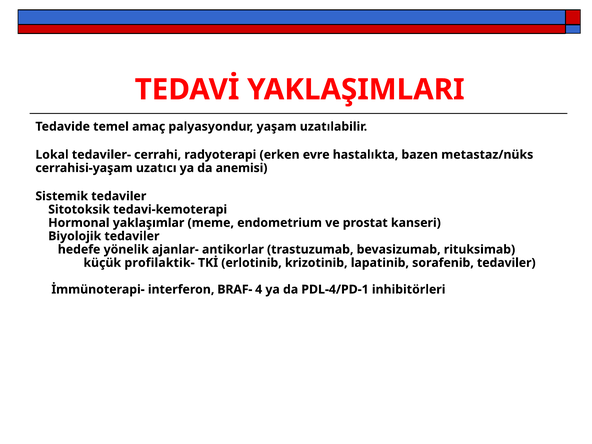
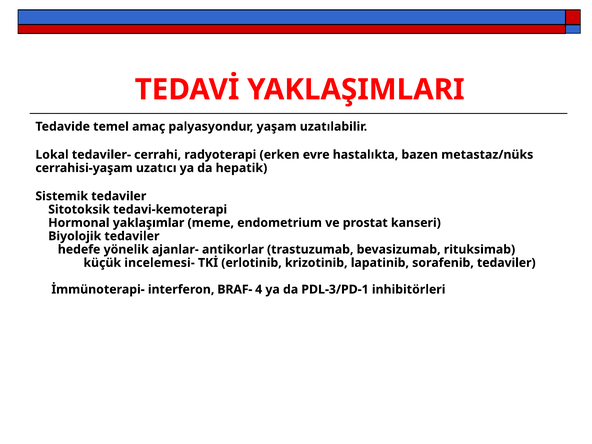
anemisi: anemisi -> hepatik
profilaktik-: profilaktik- -> incelemesi-
PDL-4/PD-1: PDL-4/PD-1 -> PDL-3/PD-1
